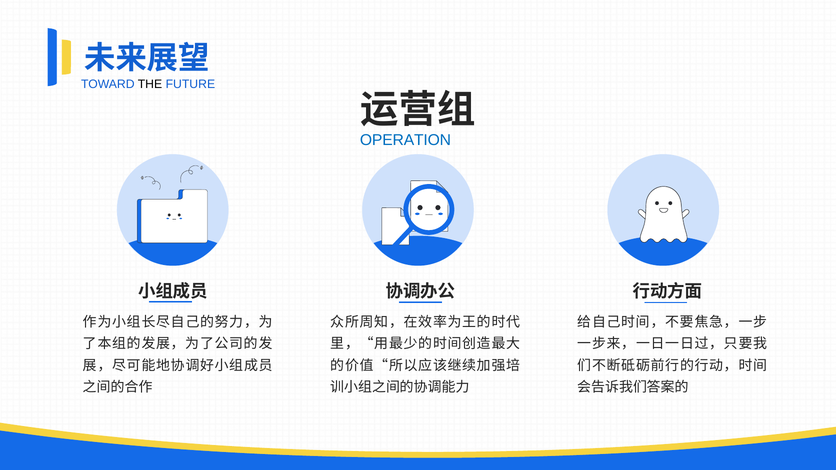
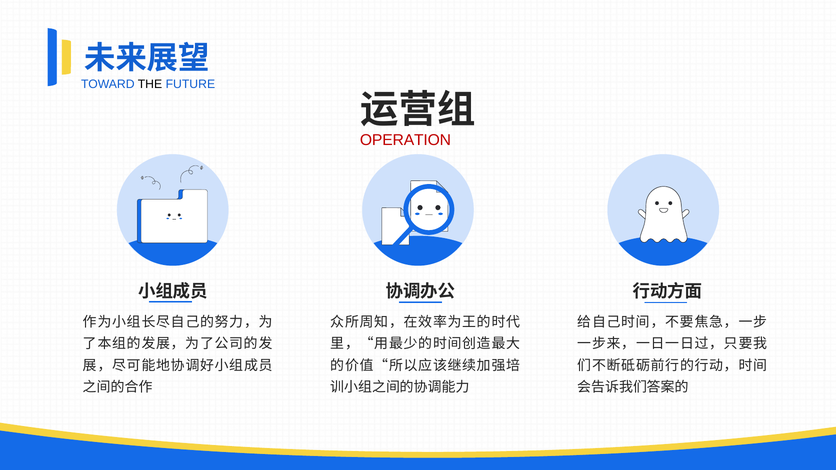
OPERATION colour: blue -> red
